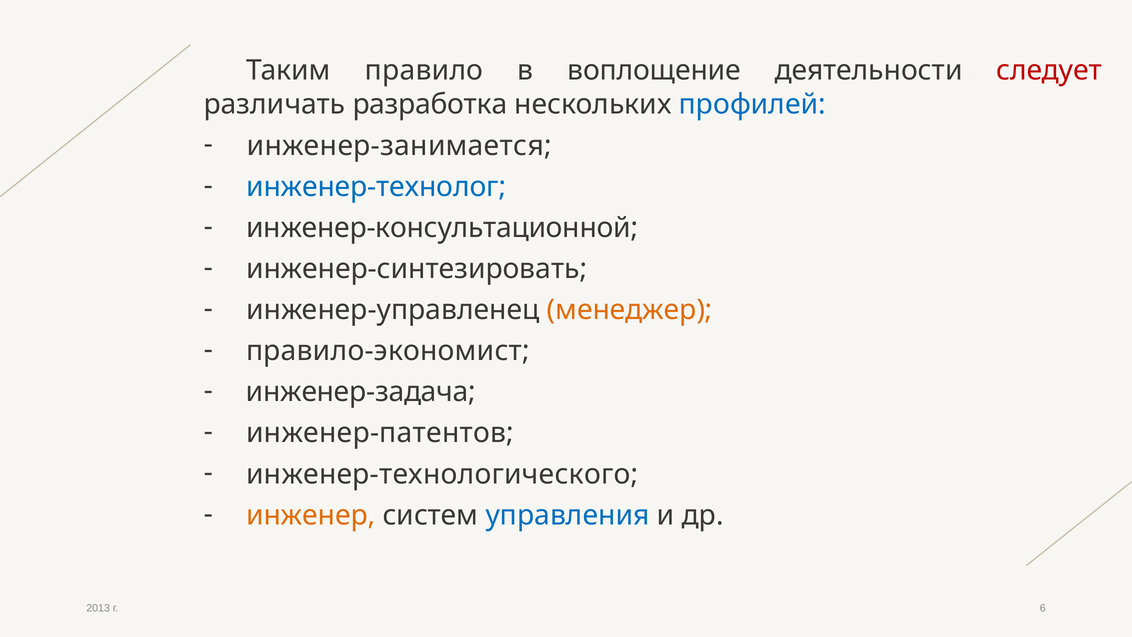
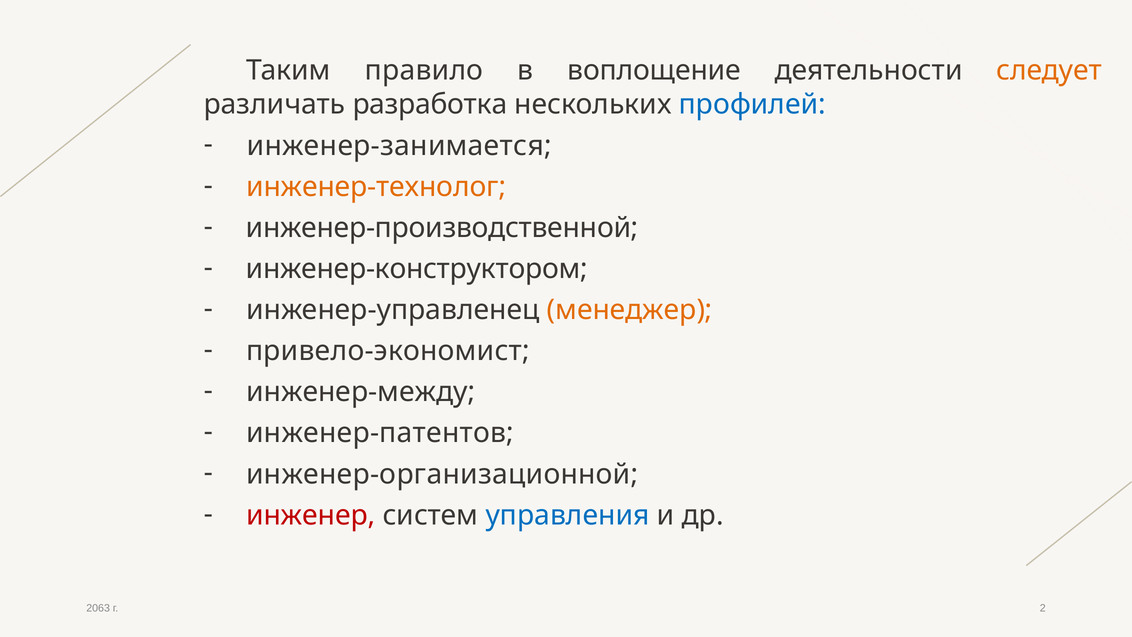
следует colour: red -> orange
инженер-технолог colour: blue -> orange
инженер-консультационной: инженер-консультационной -> инженер-производственной
инженер-синтезировать: инженер-синтезировать -> инженер-конструктором
правило-экономист: правило-экономист -> привело-экономист
инженер-задача: инженер-задача -> инженер-между
инженер-технологического: инженер-технологического -> инженер-организационной
инженер colour: orange -> red
2013: 2013 -> 2063
6: 6 -> 2
